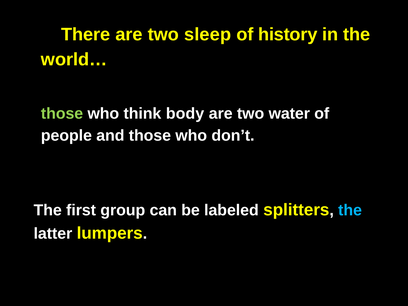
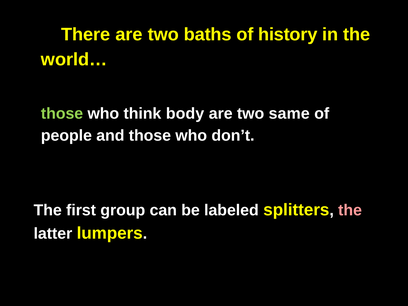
sleep: sleep -> baths
water: water -> same
the at (350, 210) colour: light blue -> pink
